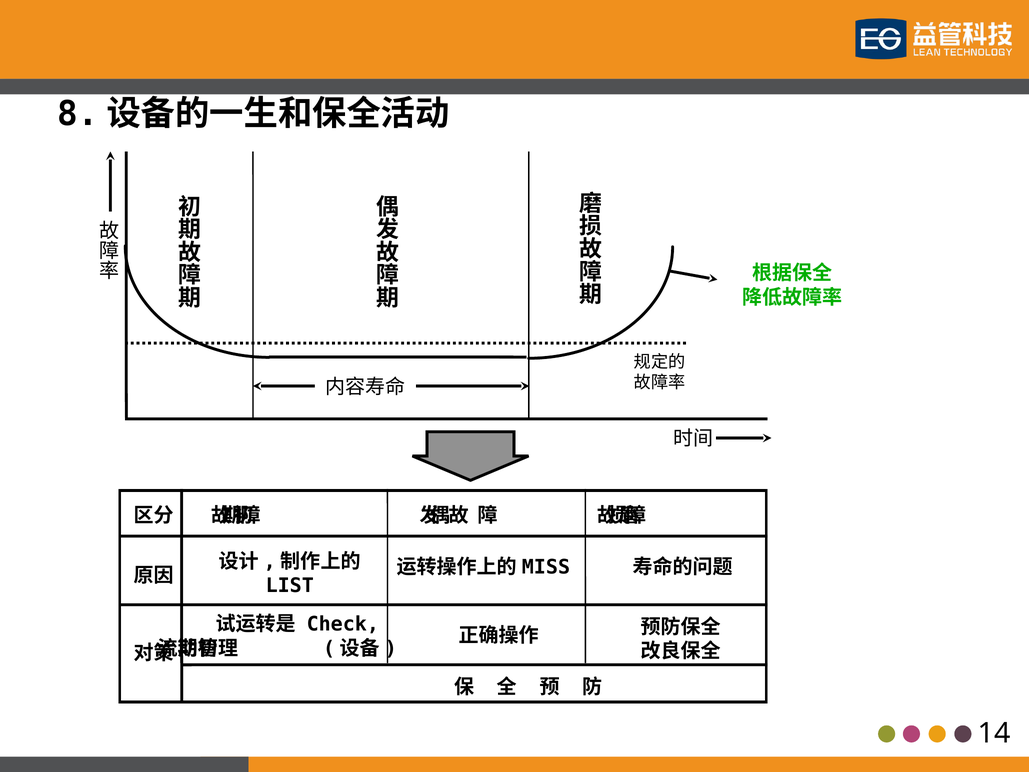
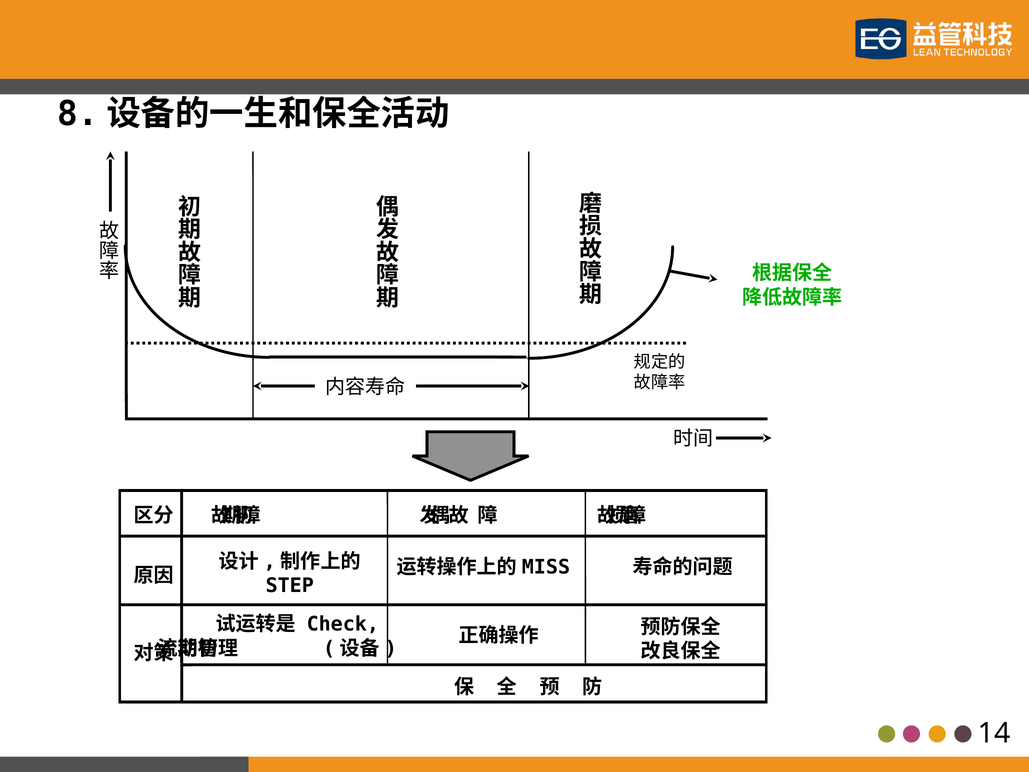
LIST: LIST -> STEP
